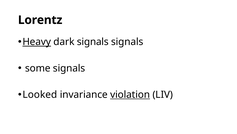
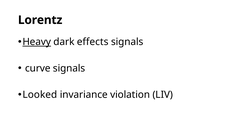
dark signals: signals -> effects
some: some -> curve
violation underline: present -> none
